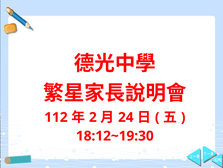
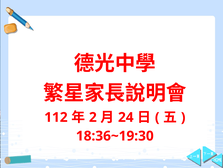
18:12~19:30: 18:12~19:30 -> 18:36~19:30
